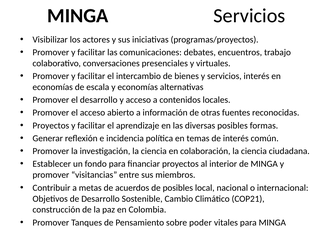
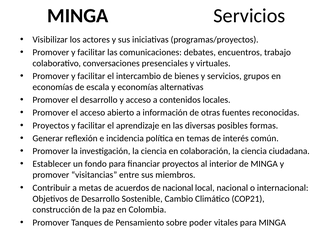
servicios interés: interés -> grupos
de posibles: posibles -> nacional
